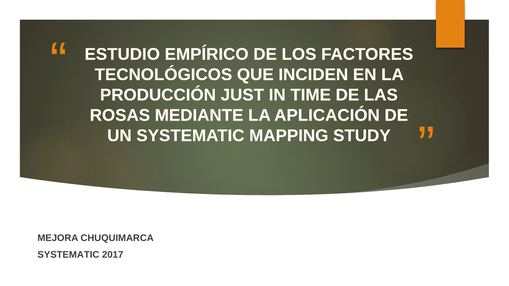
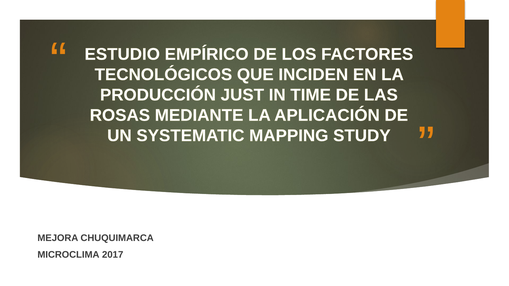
SYSTEMATIC at (68, 255): SYSTEMATIC -> MICROCLIMA
